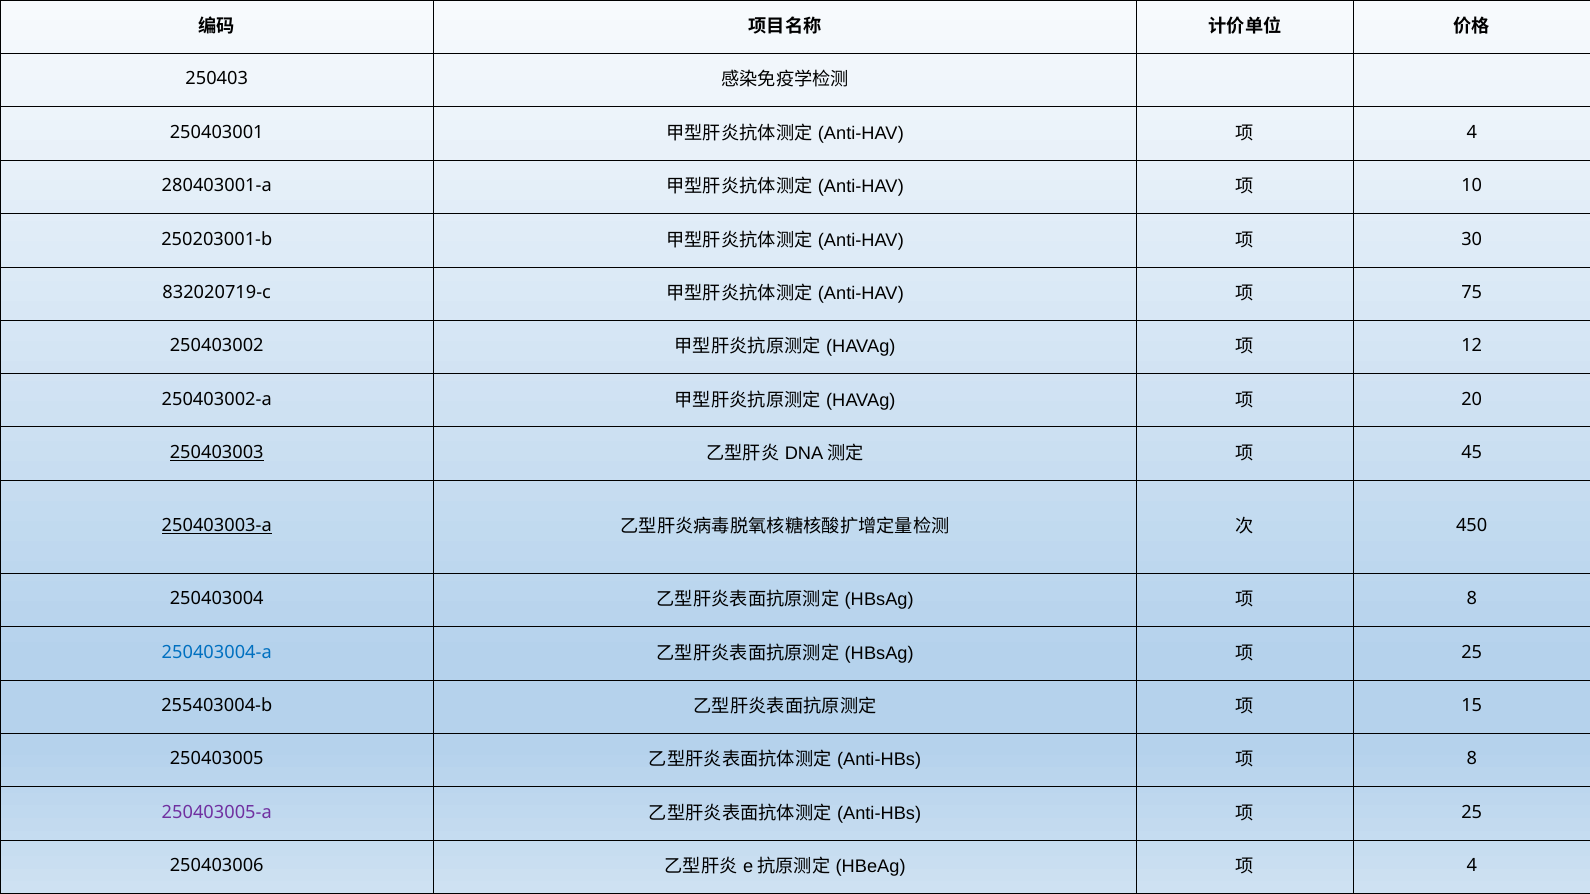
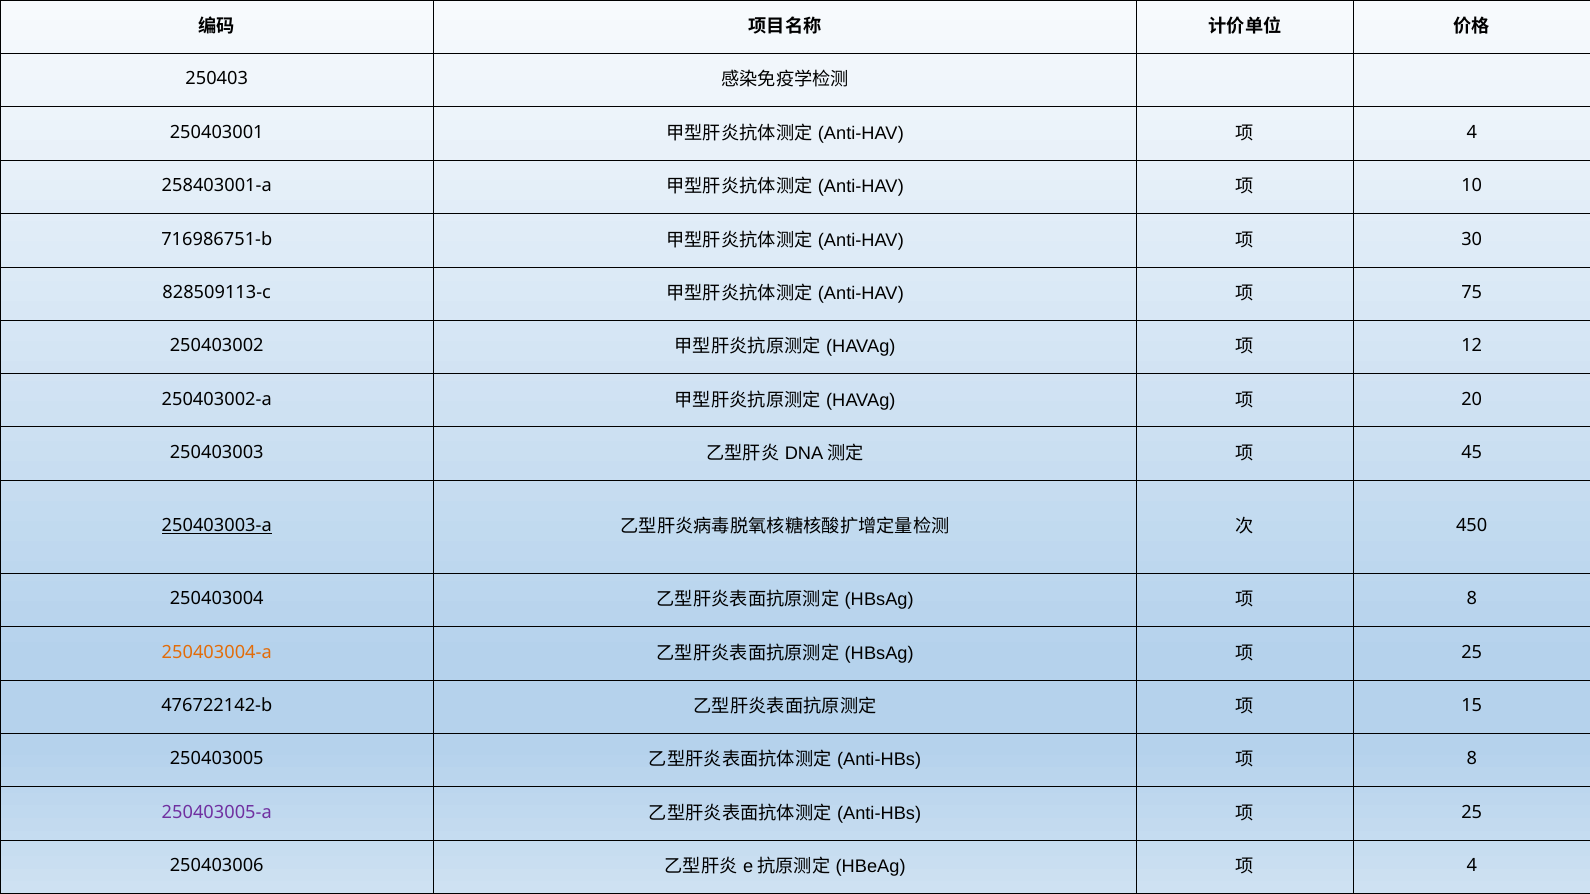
280403001-a: 280403001-a -> 258403001-a
250203001-b: 250203001-b -> 716986751-b
832020719-c: 832020719-c -> 828509113-c
250403003 underline: present -> none
250403004-a colour: blue -> orange
255403004-b: 255403004-b -> 476722142-b
